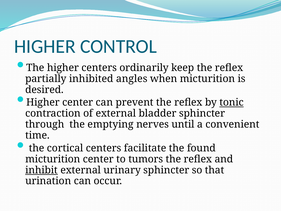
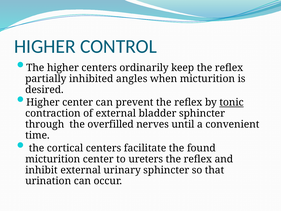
emptying: emptying -> overfilled
tumors: tumors -> ureters
inhibit underline: present -> none
